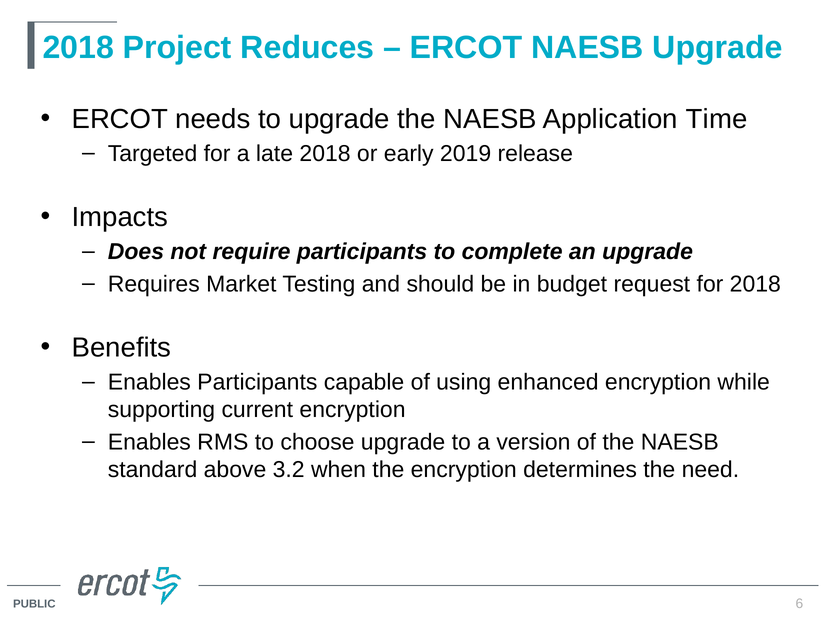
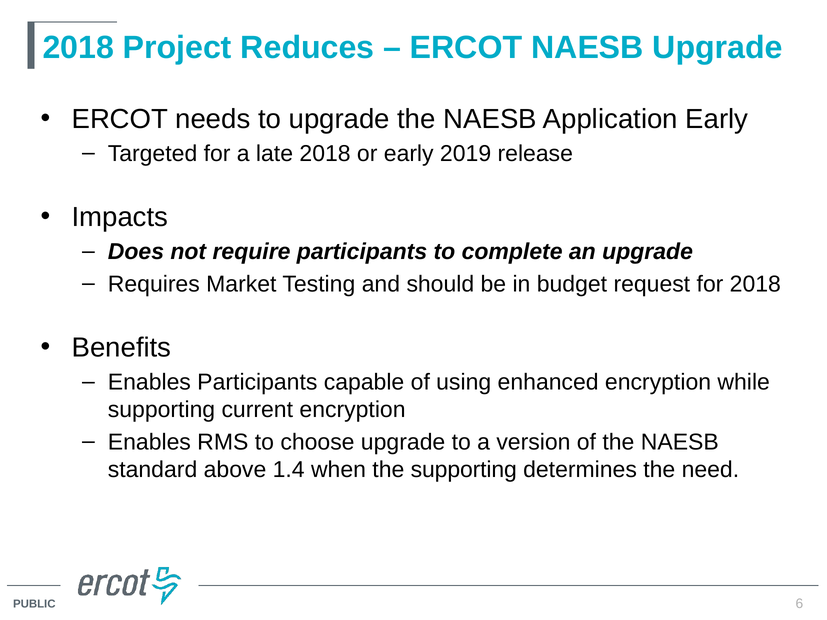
Application Time: Time -> Early
3.2: 3.2 -> 1.4
the encryption: encryption -> supporting
